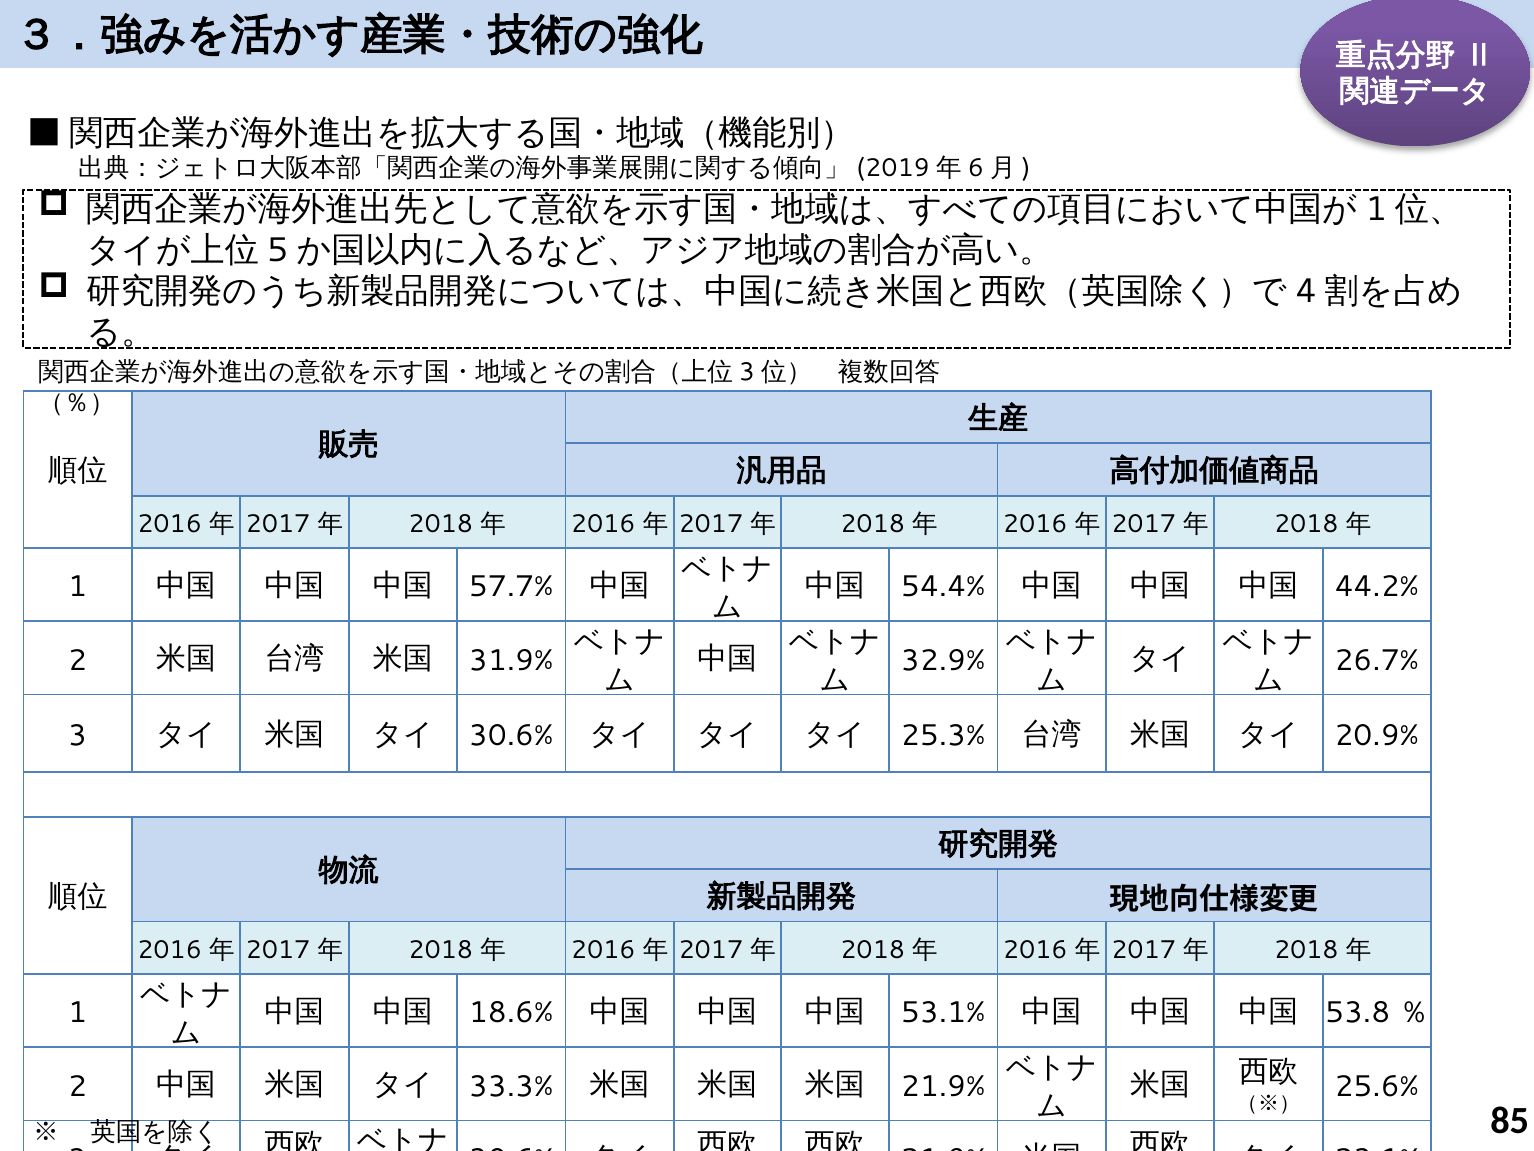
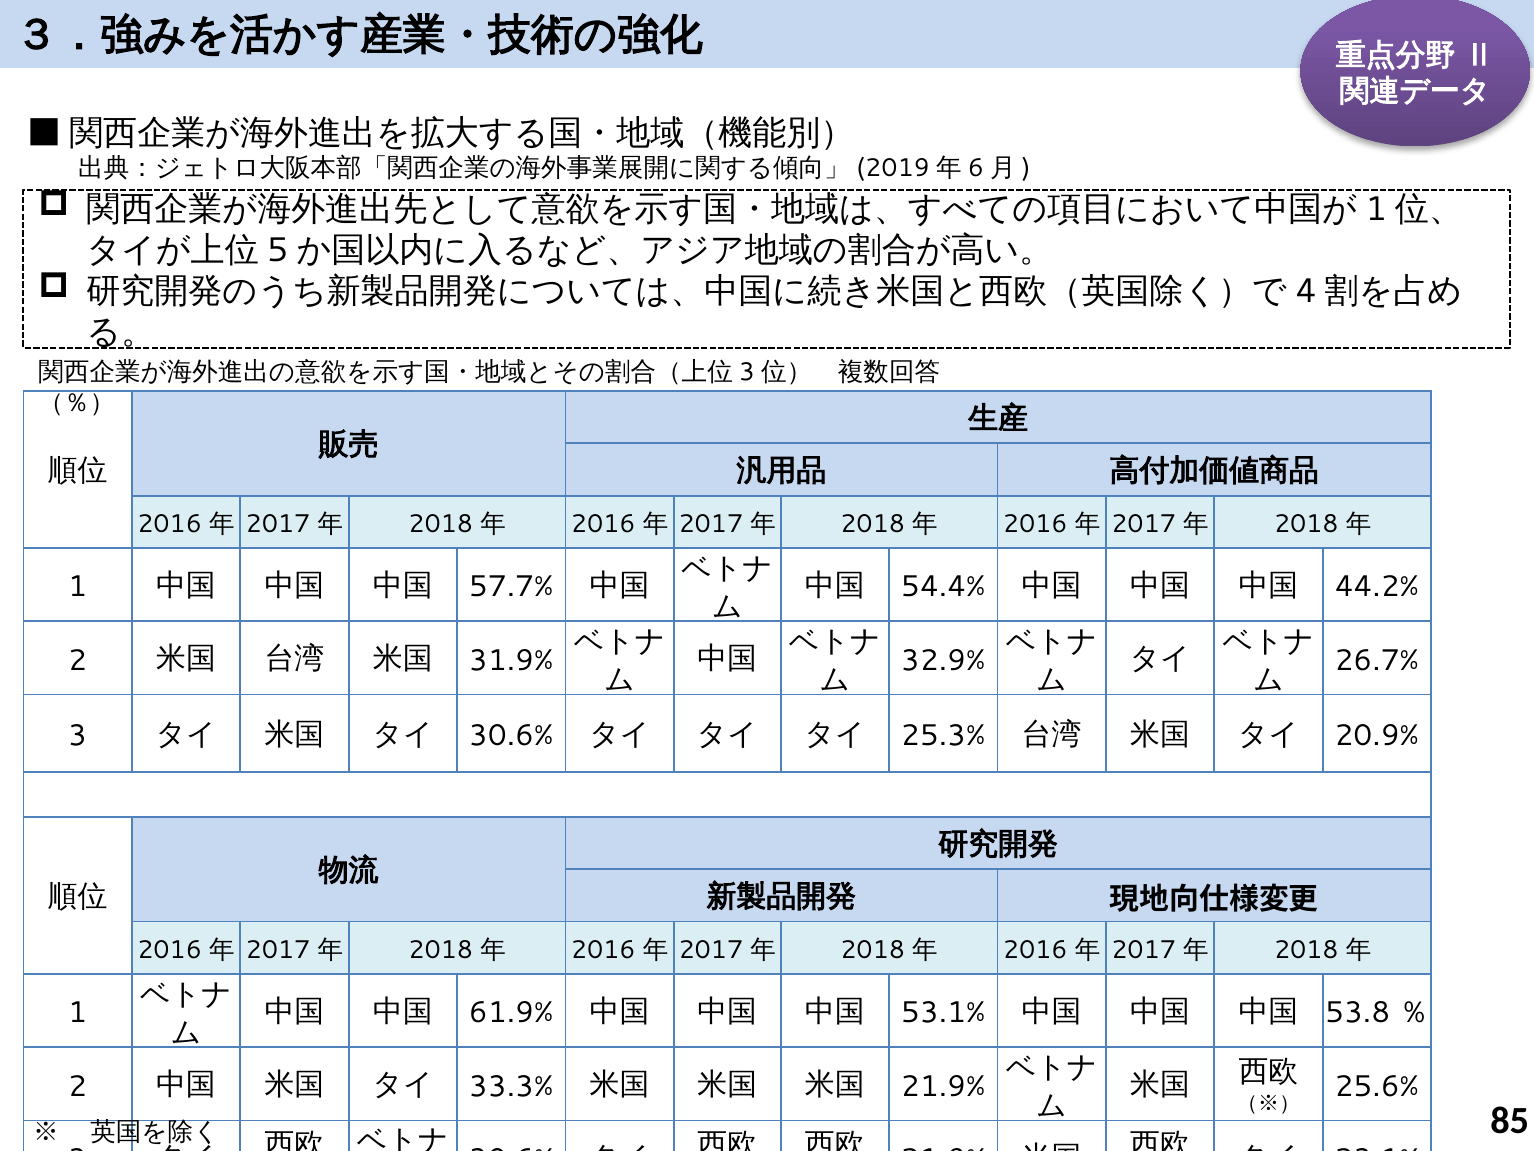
18.6%: 18.6% -> 61.9%
